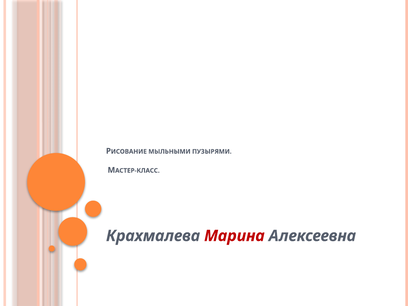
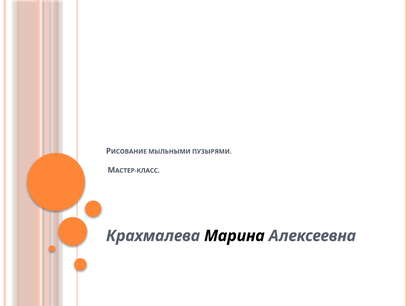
Марина colour: red -> black
